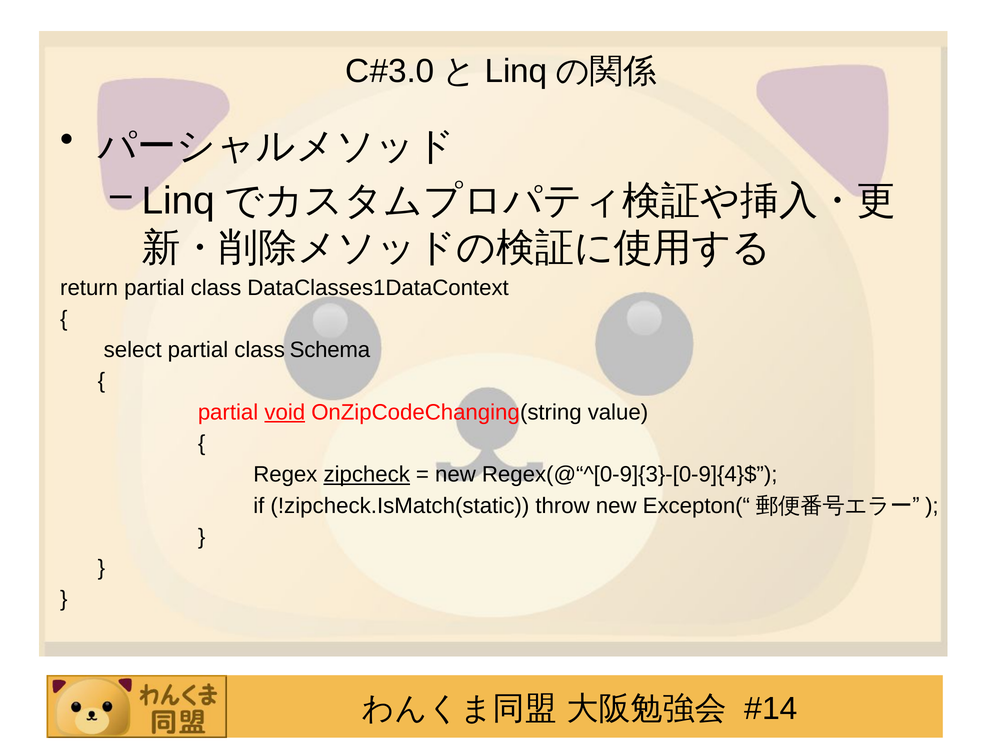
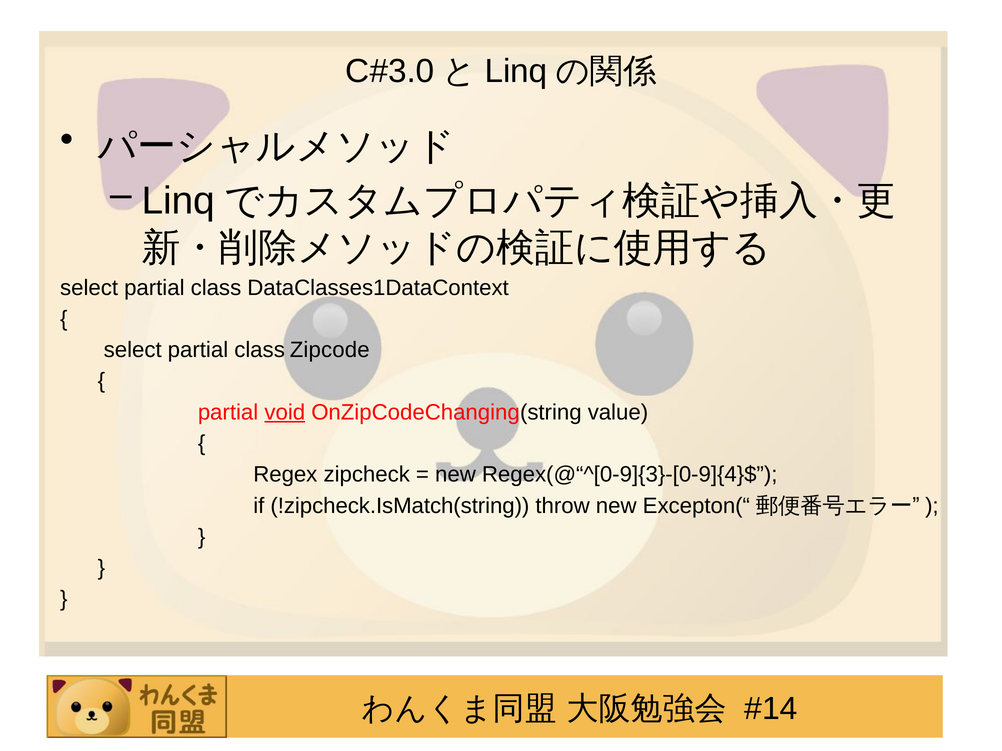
return at (89, 288): return -> select
Schema: Schema -> Zipcode
zipcheck underline: present -> none
!zipcheck.IsMatch(static: !zipcheck.IsMatch(static -> !zipcheck.IsMatch(string
